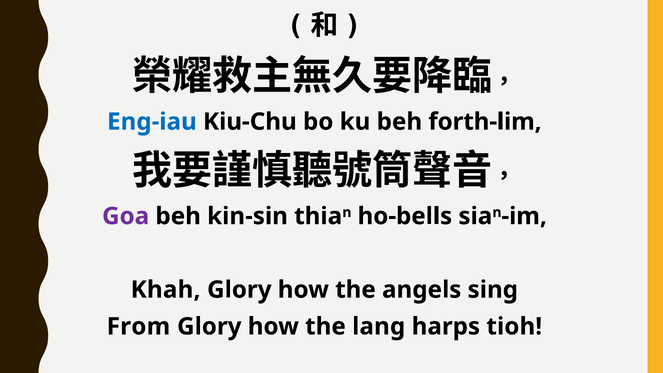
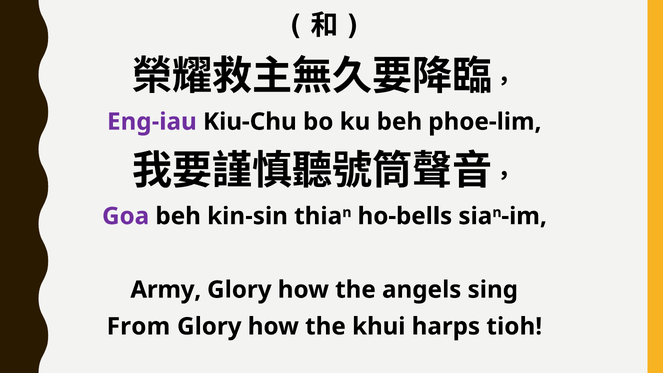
Eng-iau colour: blue -> purple
forth-lim: forth-lim -> phoe-lim
Khah: Khah -> Army
lang: lang -> khui
